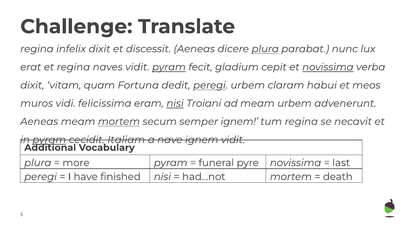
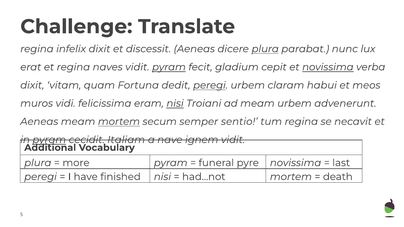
semper ignem: ignem -> sentio
